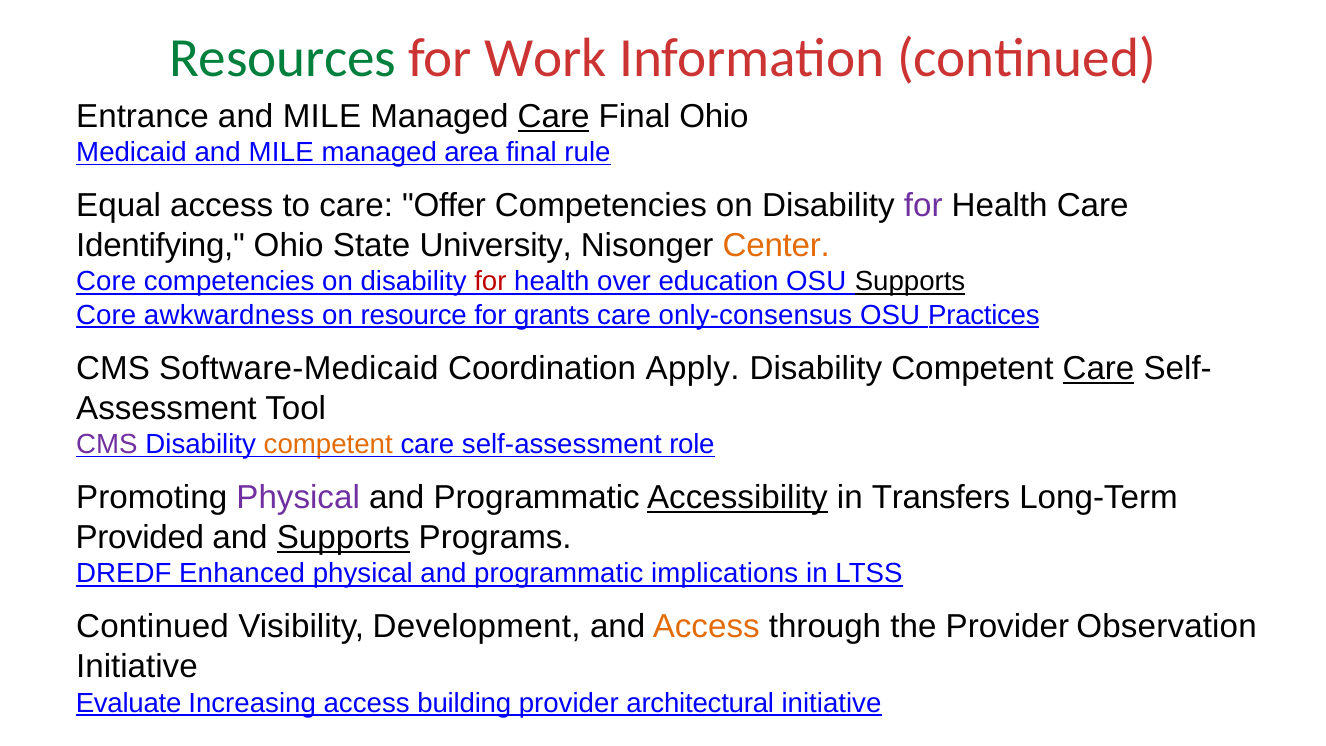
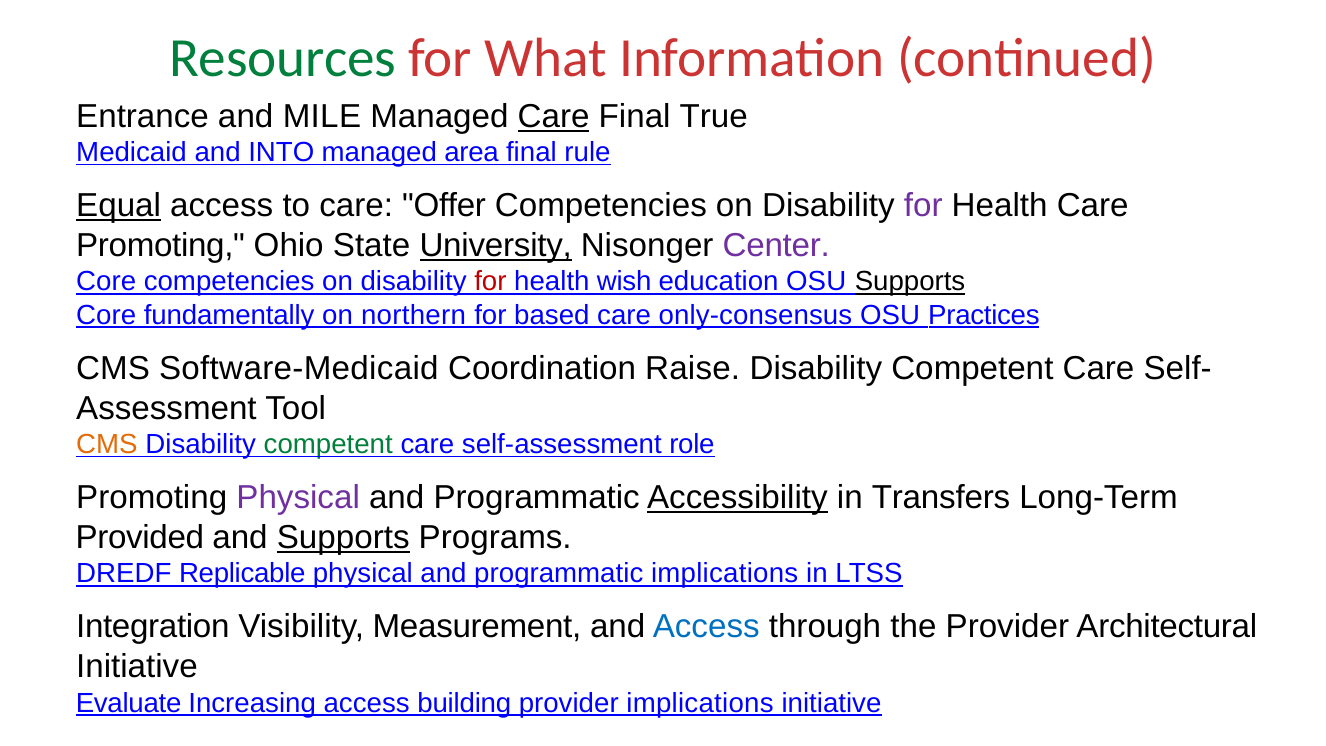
Work: Work -> What
Final Ohio: Ohio -> True
Medicaid and MILE: MILE -> INTO
Equal underline: none -> present
Identifying at (161, 246): Identifying -> Promoting
University underline: none -> present
Center colour: orange -> purple
over: over -> wish
awkwardness: awkwardness -> fundamentally
resource: resource -> northern
grants: grants -> based
Apply: Apply -> Raise
Care at (1099, 368) underline: present -> none
CMS at (107, 444) colour: purple -> orange
competent at (328, 444) colour: orange -> green
Enhanced: Enhanced -> Replicable
Continued at (153, 627): Continued -> Integration
Development: Development -> Measurement
Access at (706, 627) colour: orange -> blue
Observation: Observation -> Architectural
provider architectural: architectural -> implications
